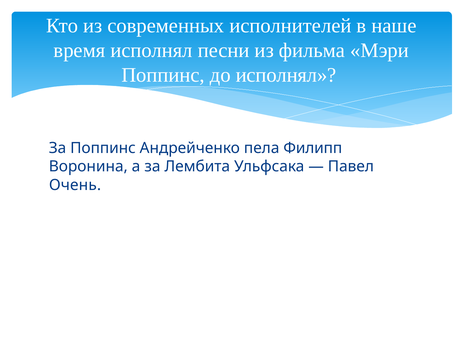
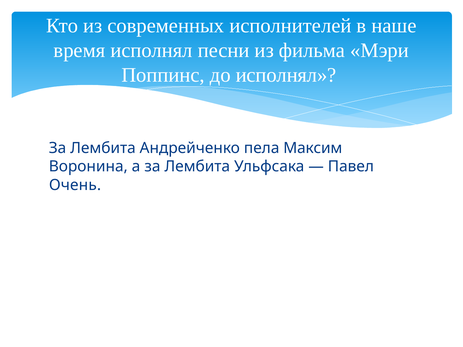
Поппинс at (103, 148): Поппинс -> Лембита
Филипп: Филипп -> Максим
